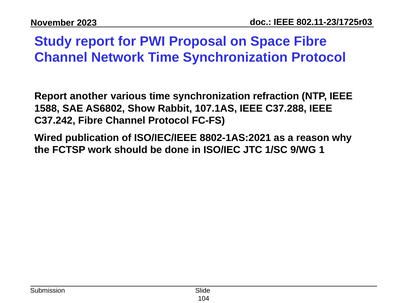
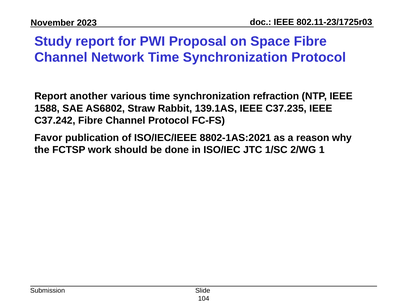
Show: Show -> Straw
107.1AS: 107.1AS -> 139.1AS
C37.288: C37.288 -> C37.235
Wired: Wired -> Favor
9/WG: 9/WG -> 2/WG
